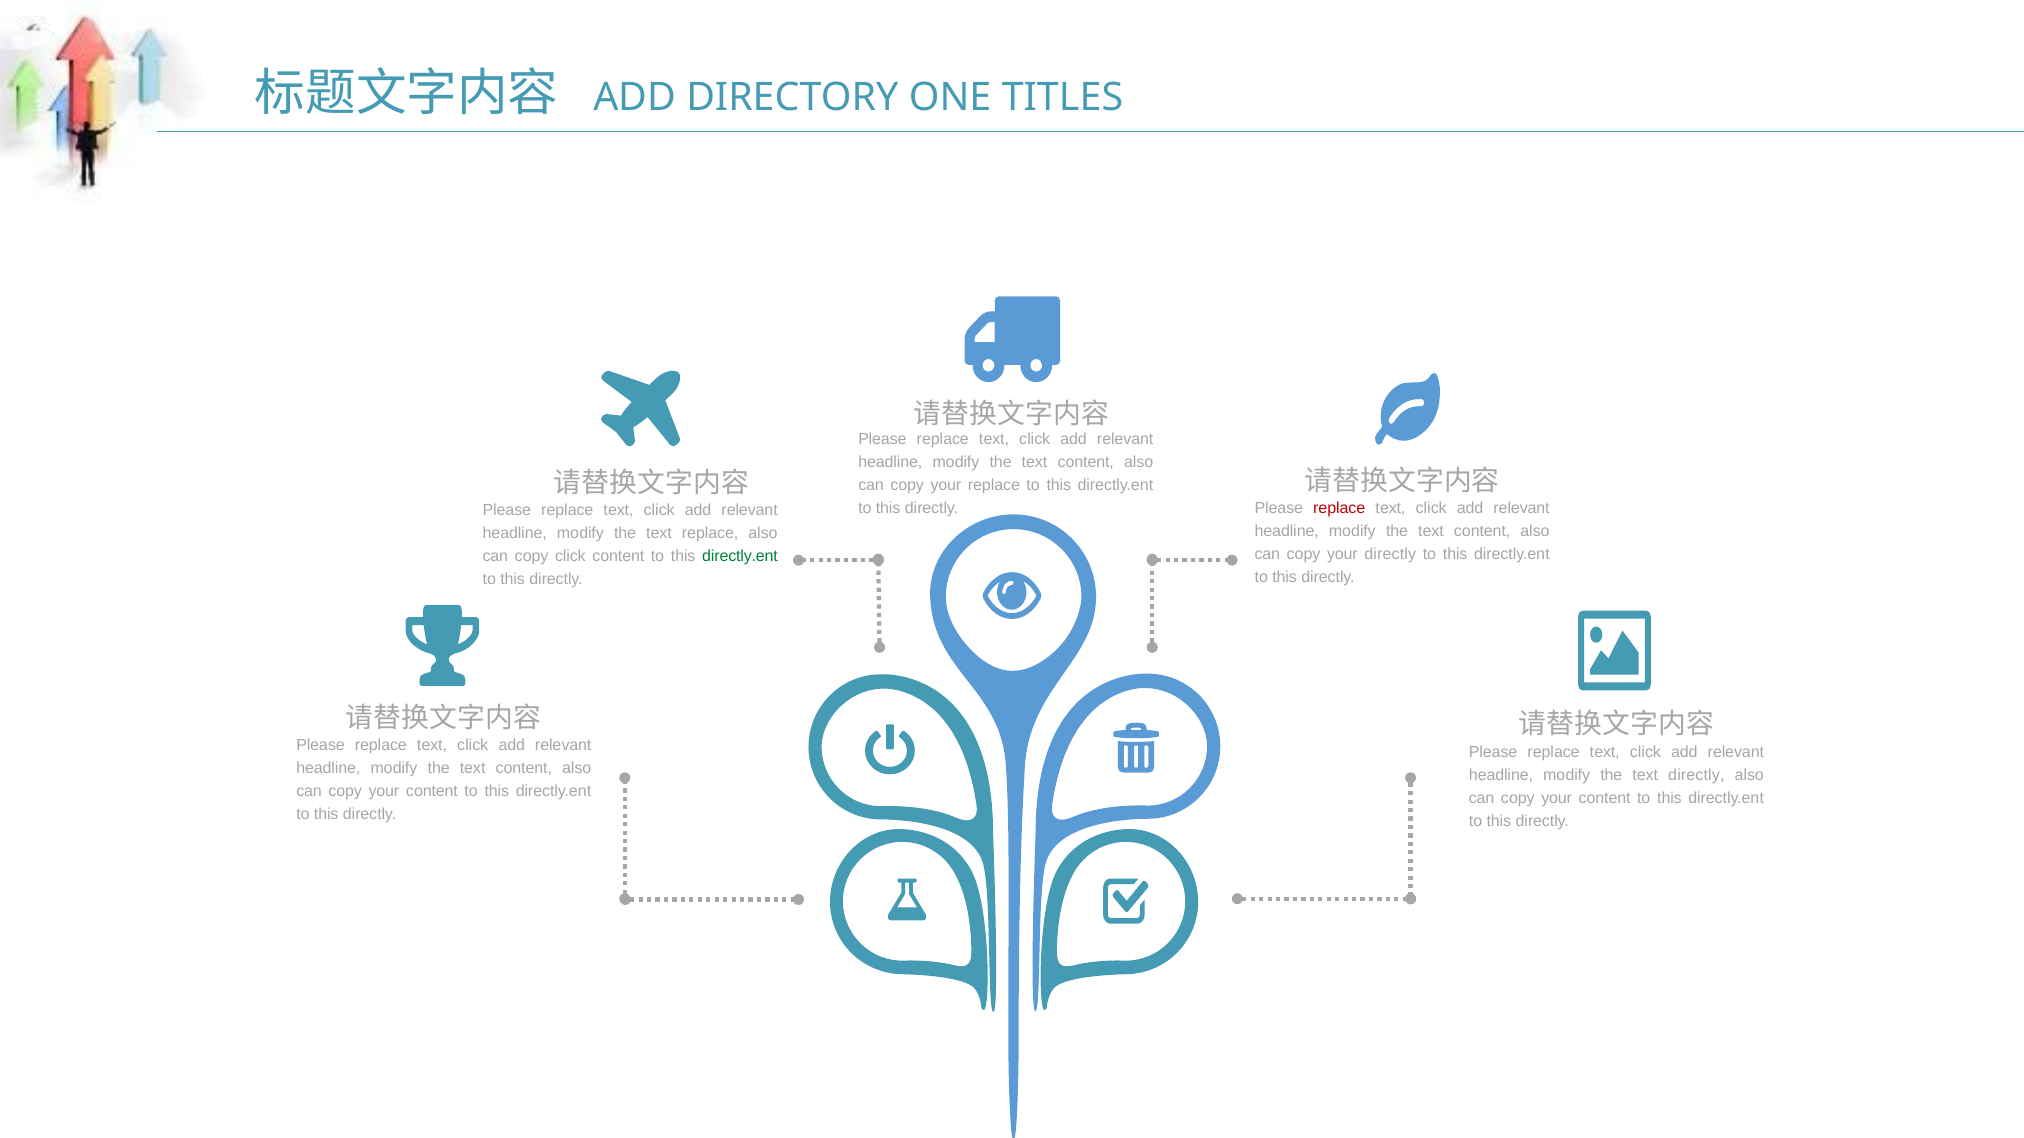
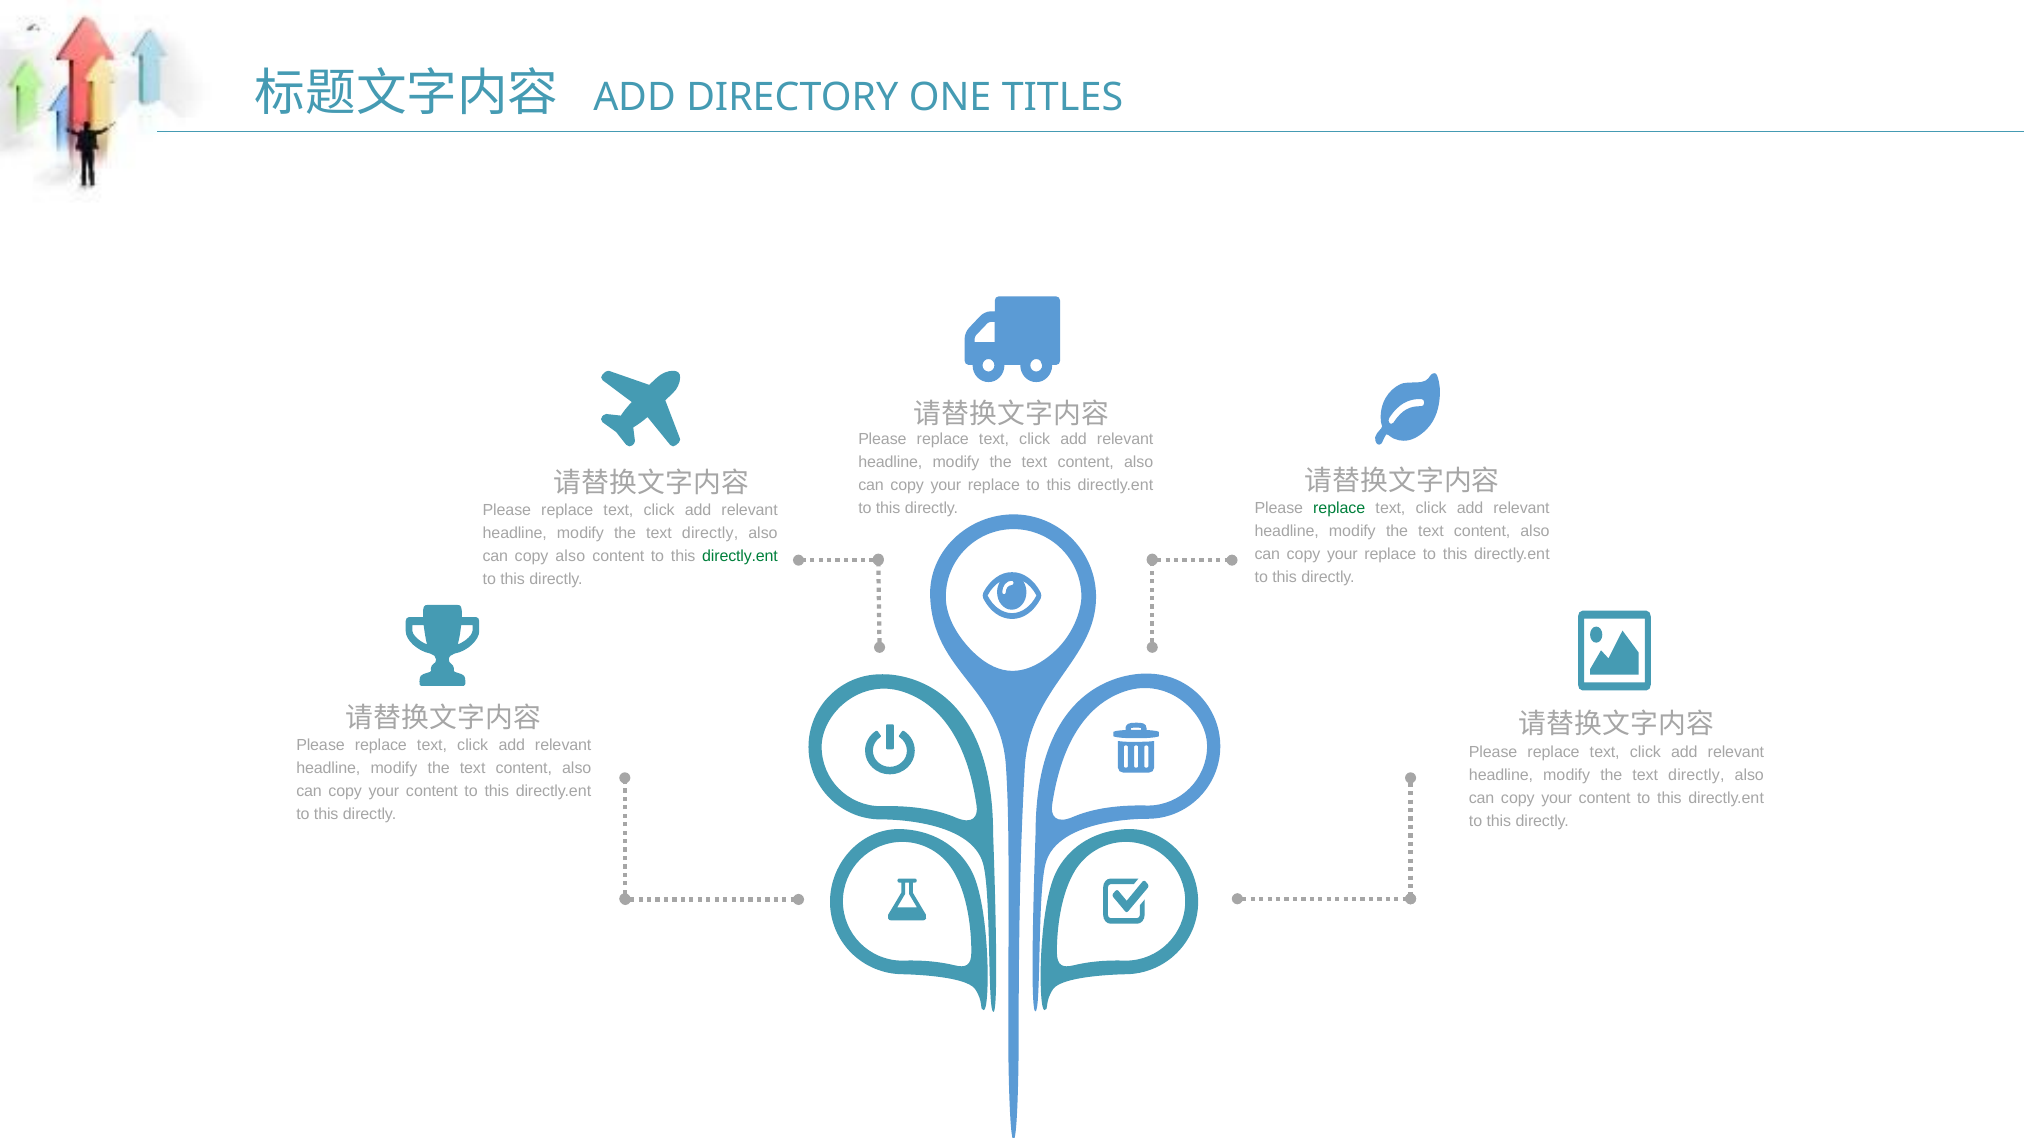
replace at (1339, 509) colour: red -> green
replace at (710, 534): replace -> directly
directly at (1390, 555): directly -> replace
copy click: click -> also
